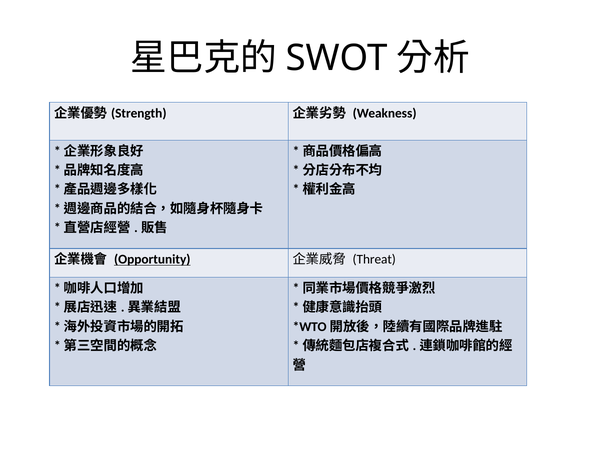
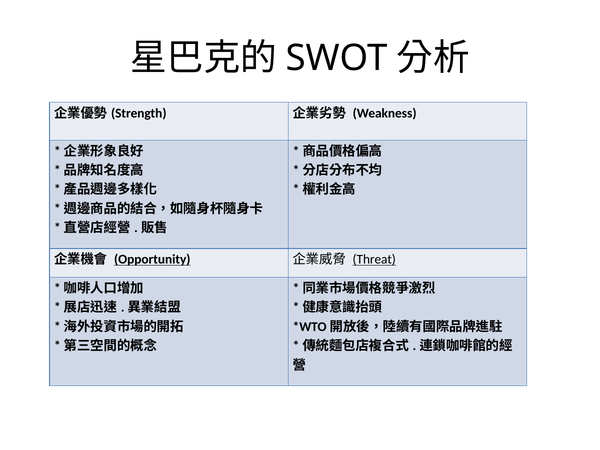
Threat underline: none -> present
